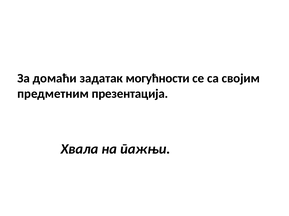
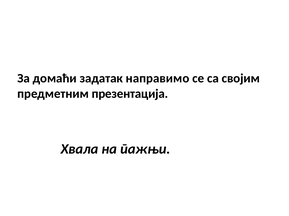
могућности: могућности -> направимо
